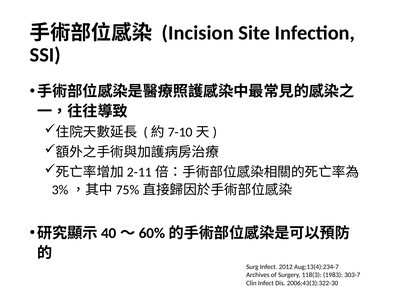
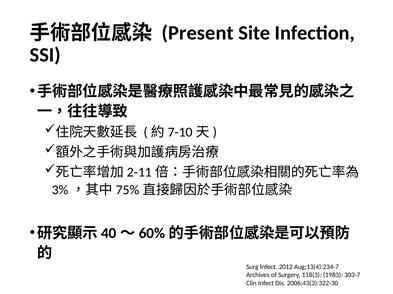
Incision: Incision -> Present
